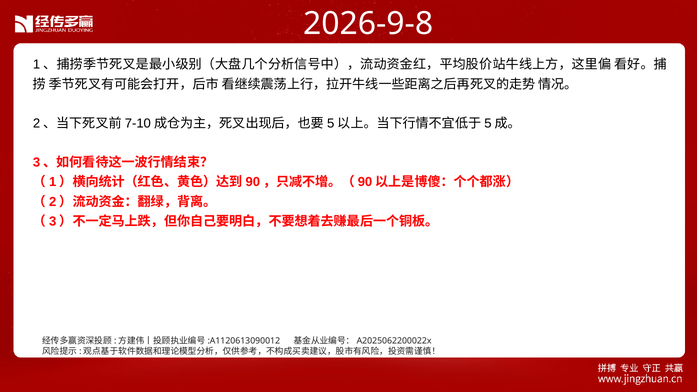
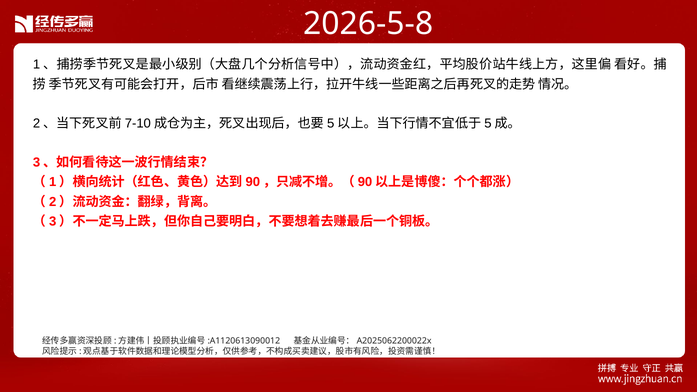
2026-9-8: 2026-9-8 -> 2026-5-8
